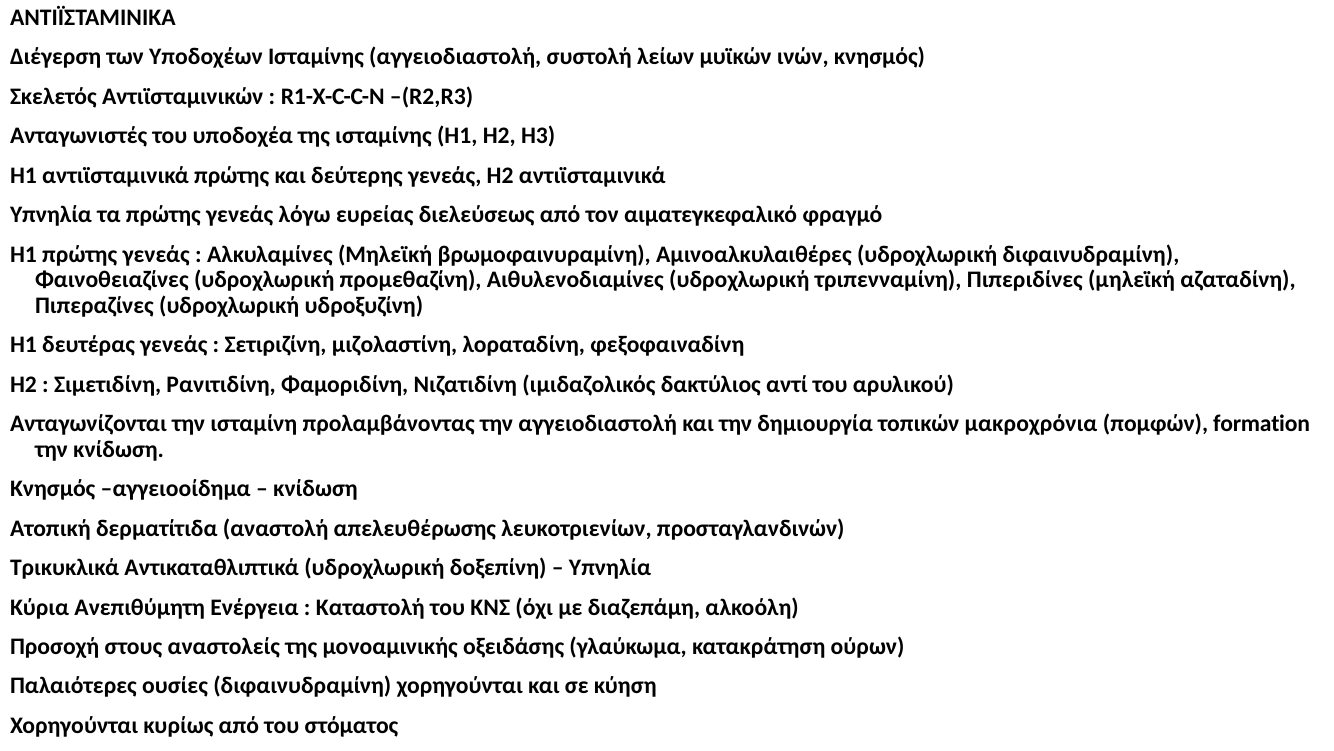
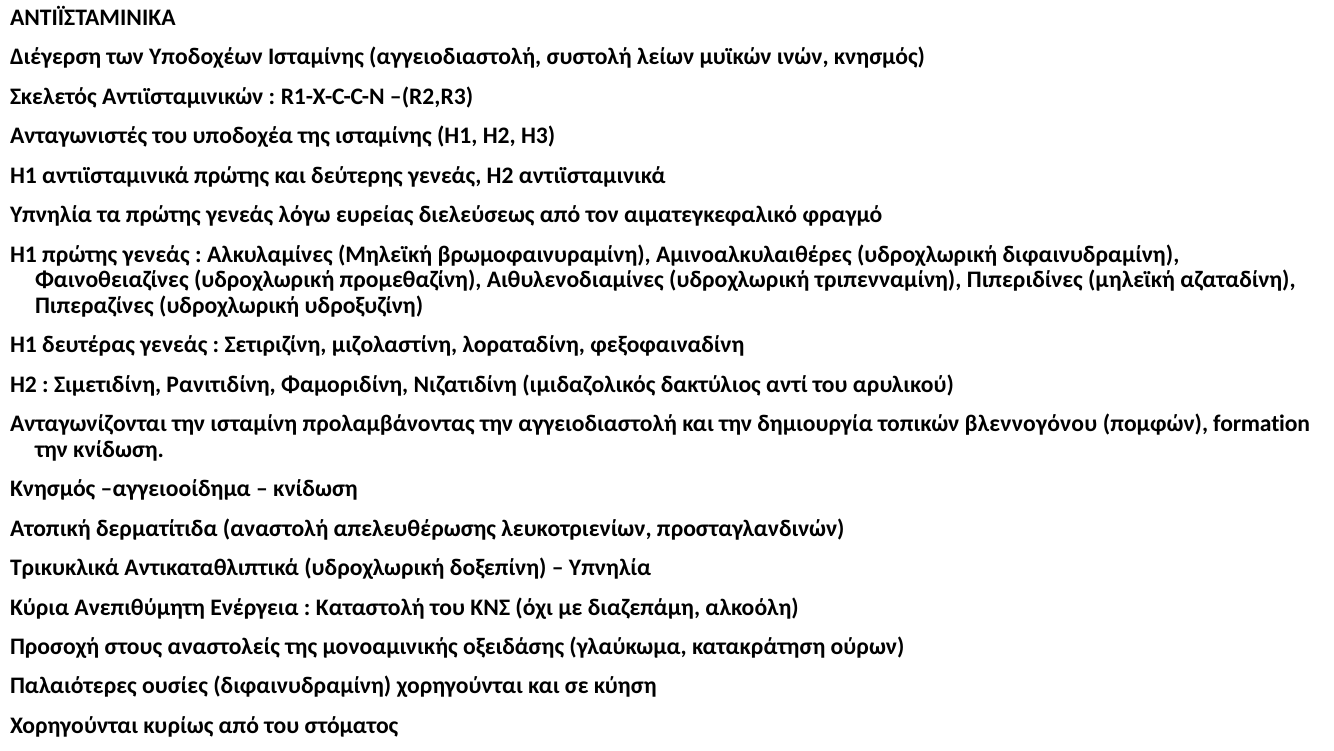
μακροχρόνια: μακροχρόνια -> βλεννογόνου
